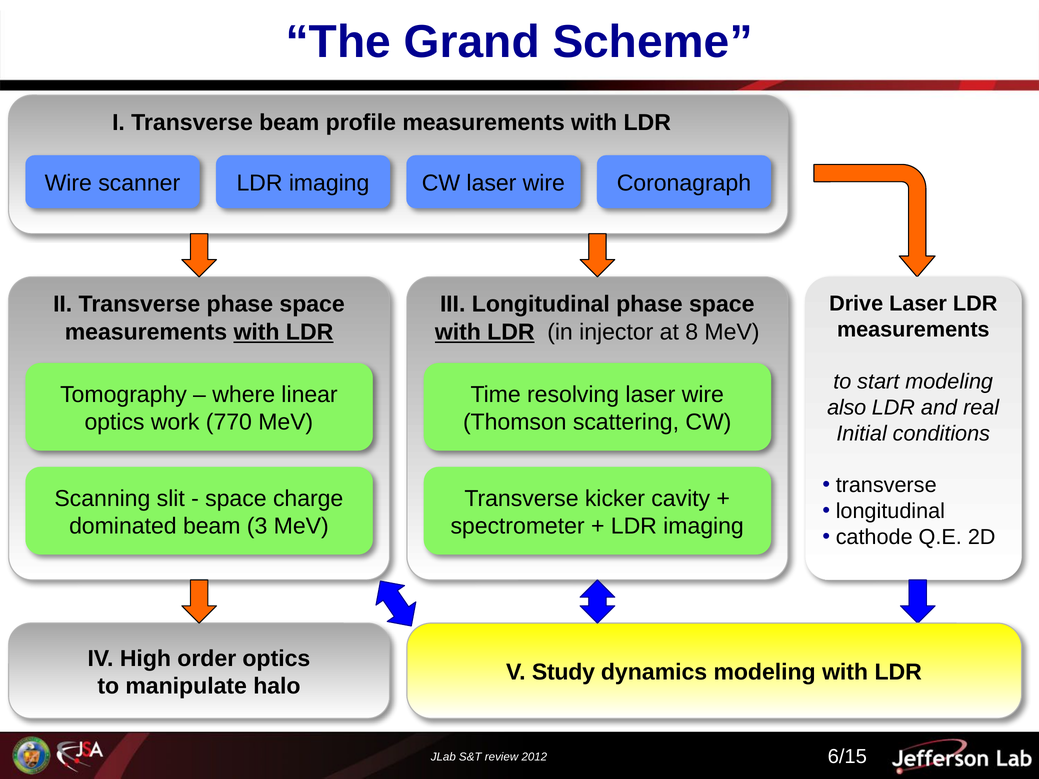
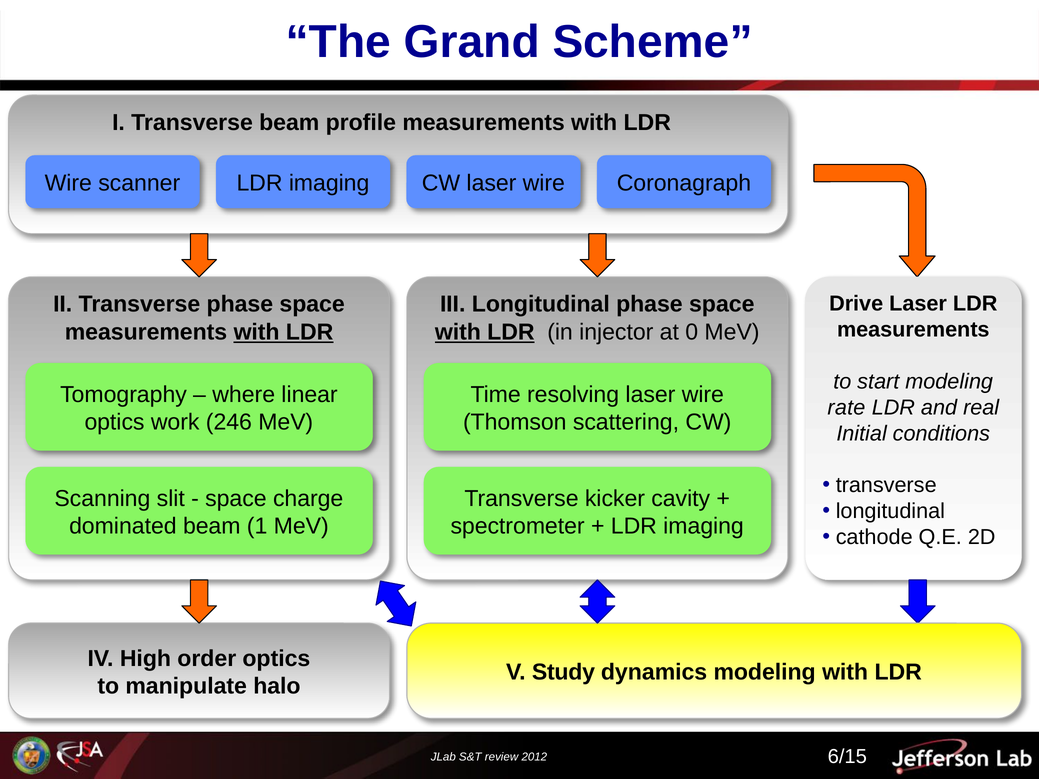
8: 8 -> 0
also: also -> rate
770: 770 -> 246
3: 3 -> 1
